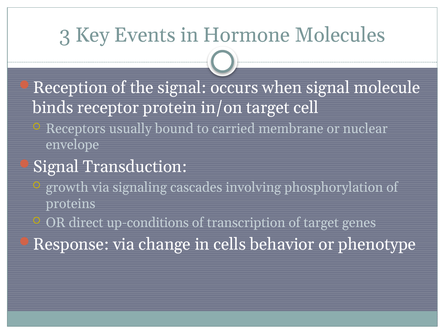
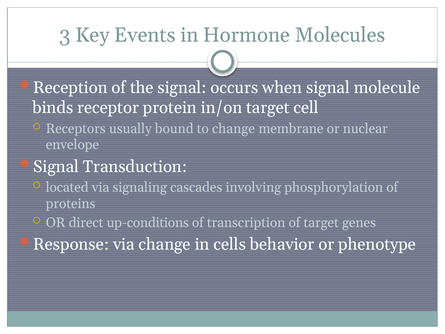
to carried: carried -> change
growth: growth -> located
